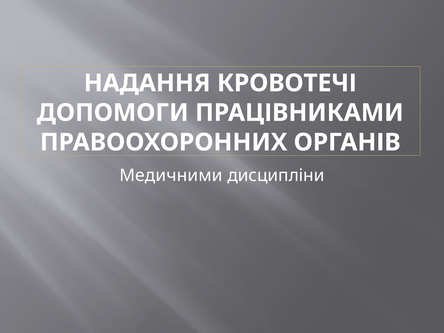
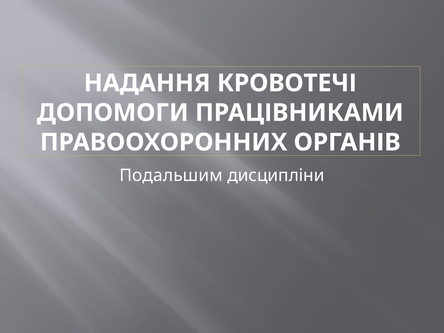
Медичними: Медичними -> Подальшим
